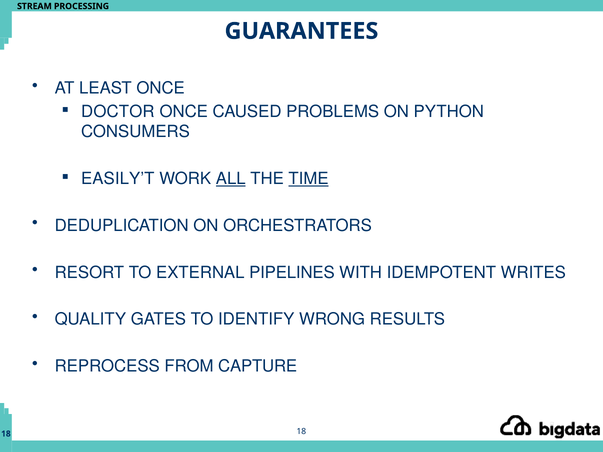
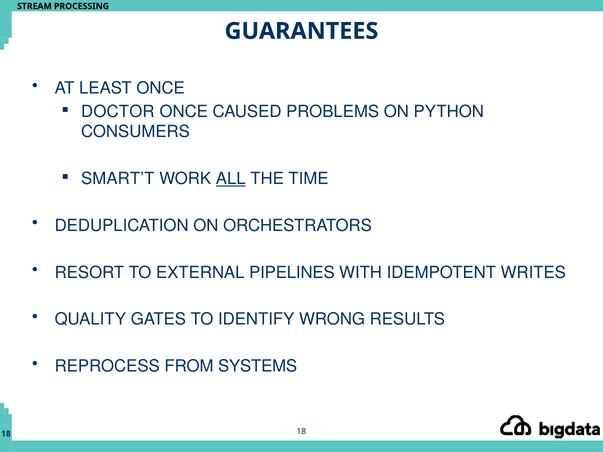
EASILY’T: EASILY’T -> SMART’T
TIME underline: present -> none
CAPTURE: CAPTURE -> SYSTEMS
